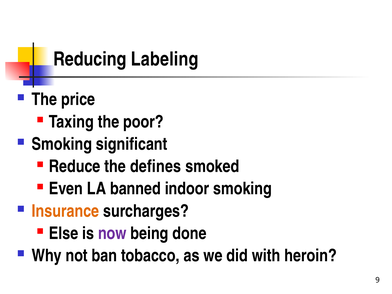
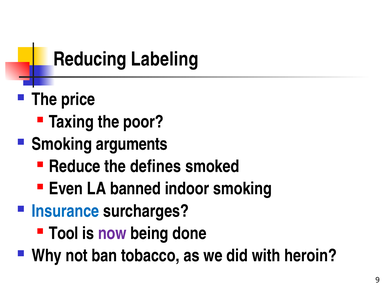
significant: significant -> arguments
Insurance colour: orange -> blue
Else: Else -> Tool
